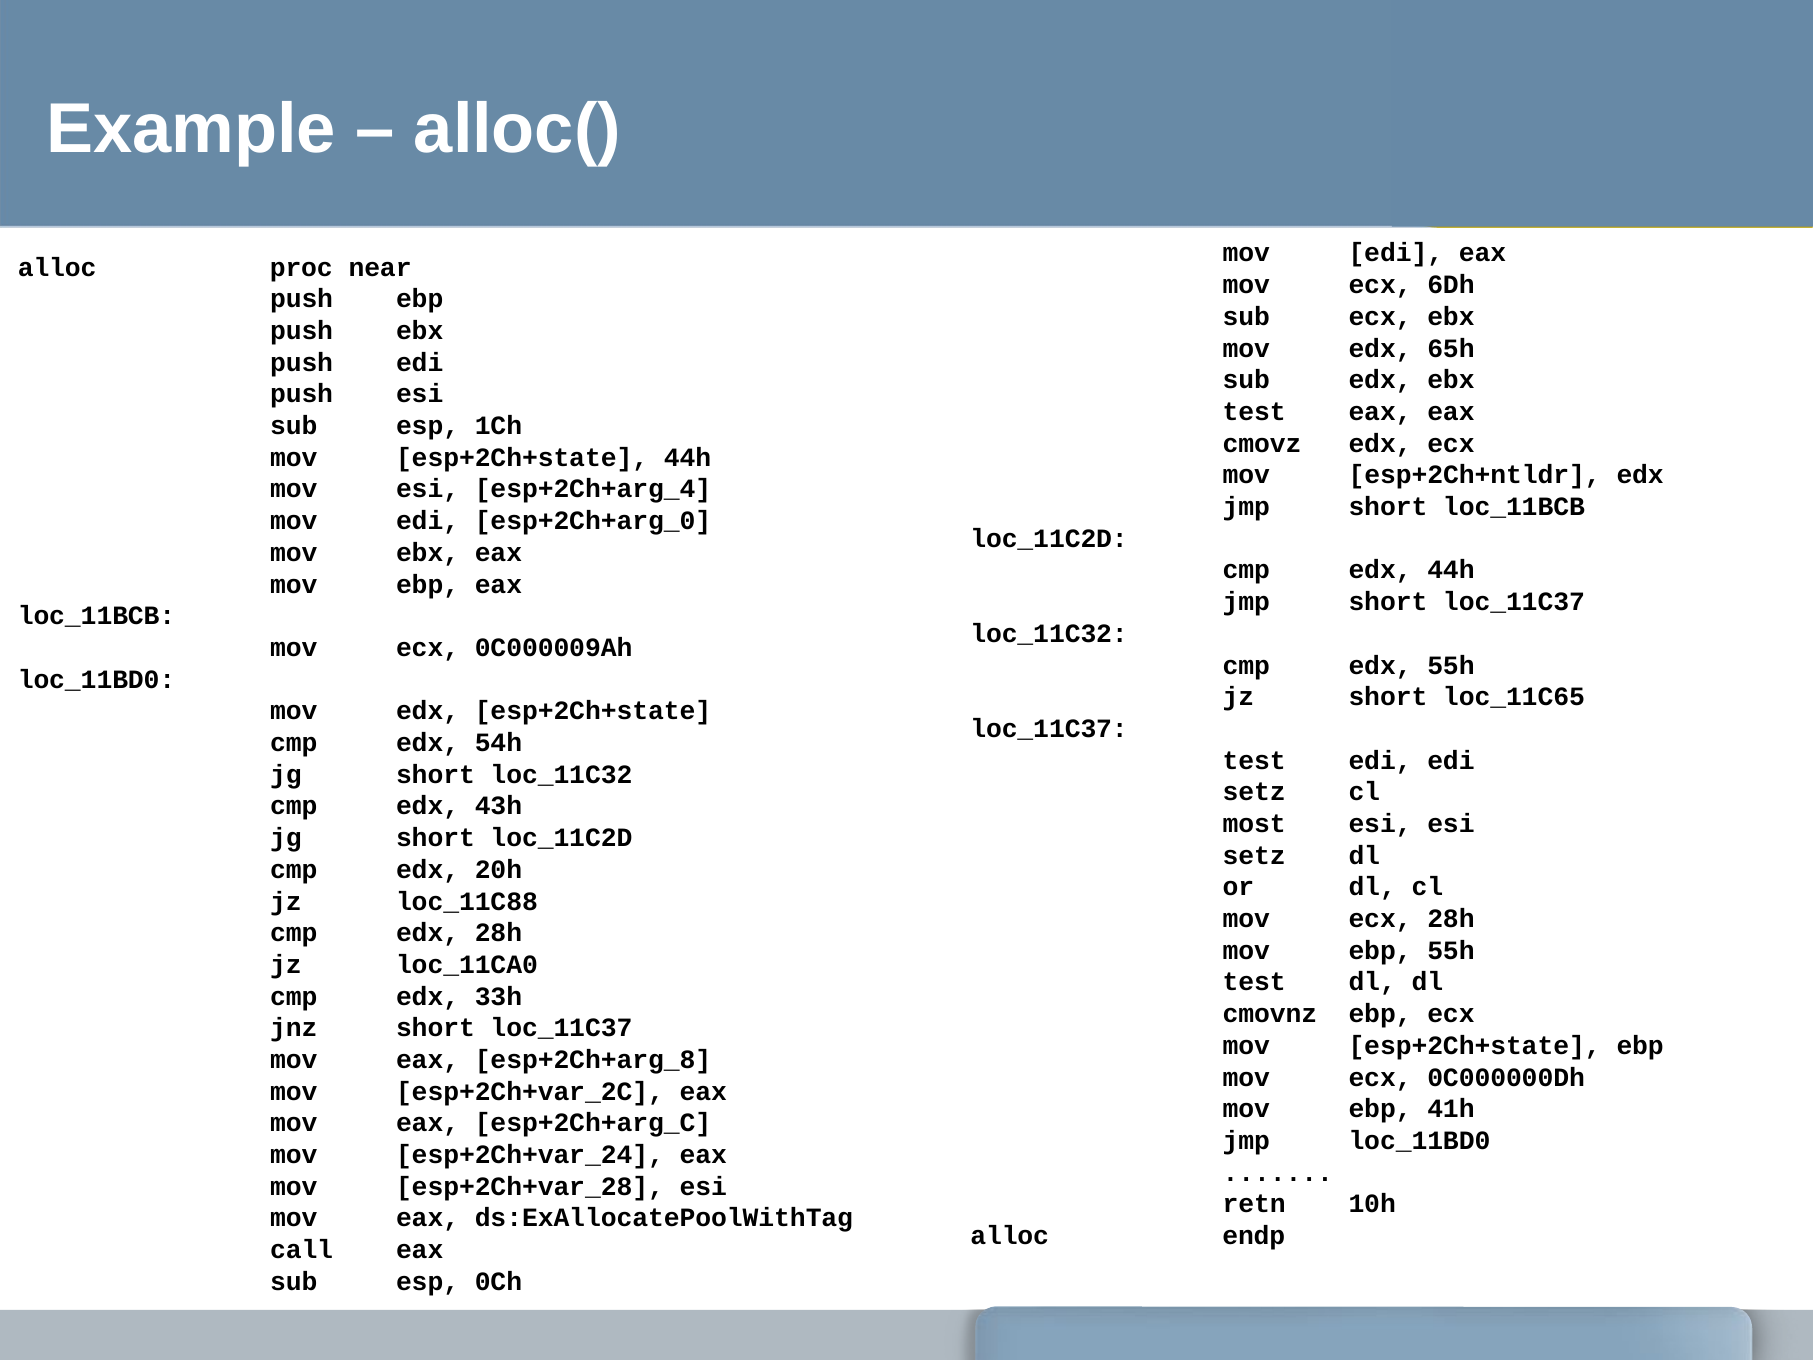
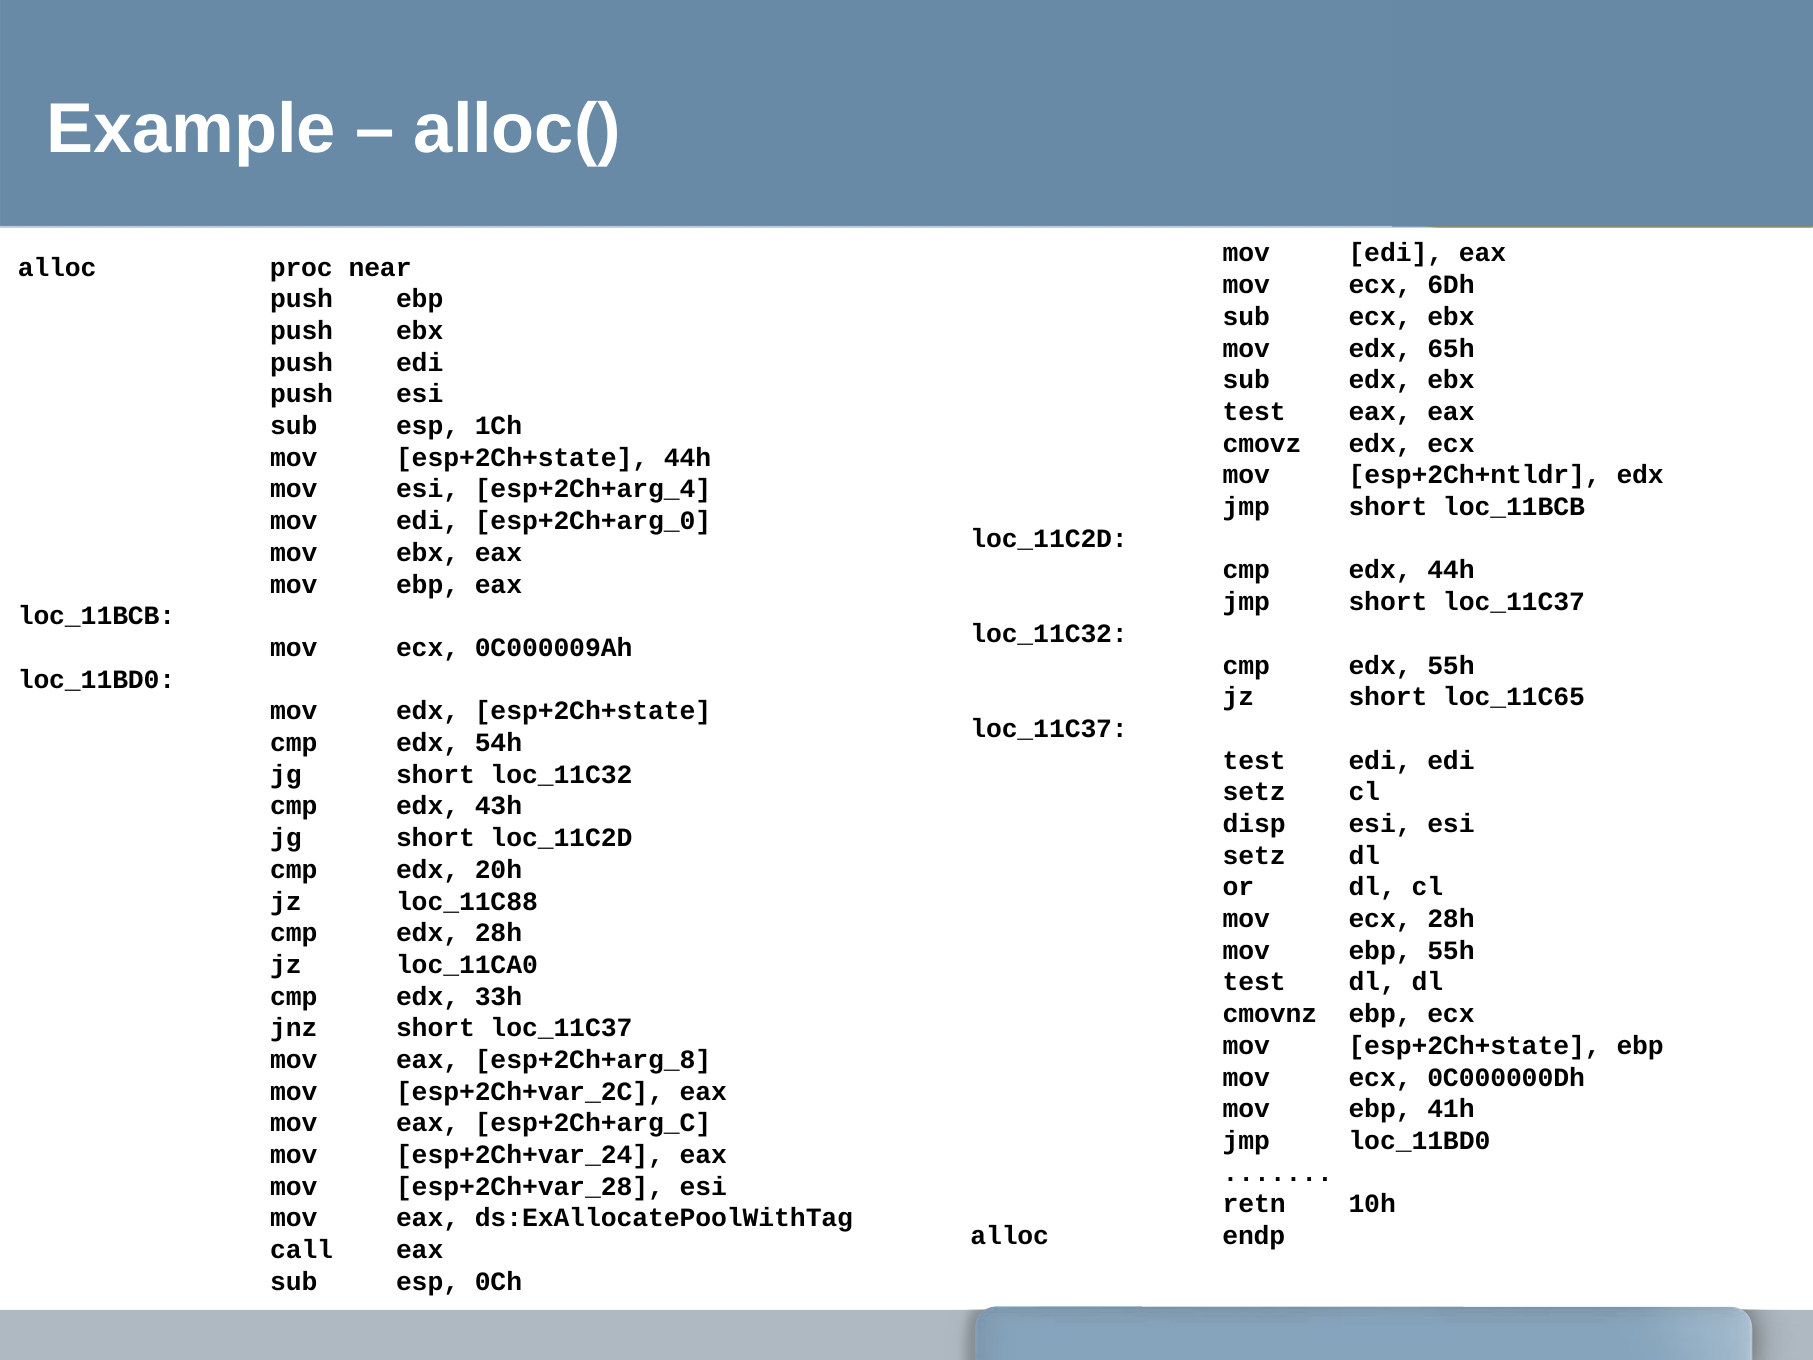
most: most -> disp
